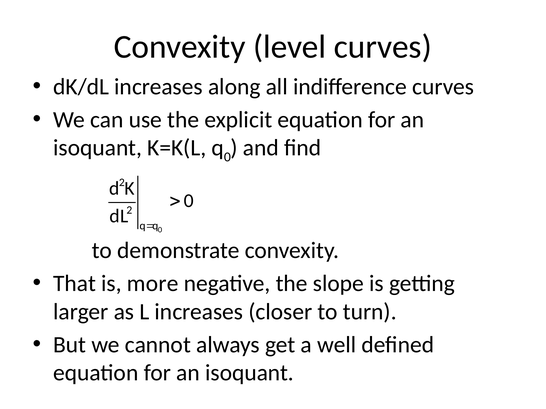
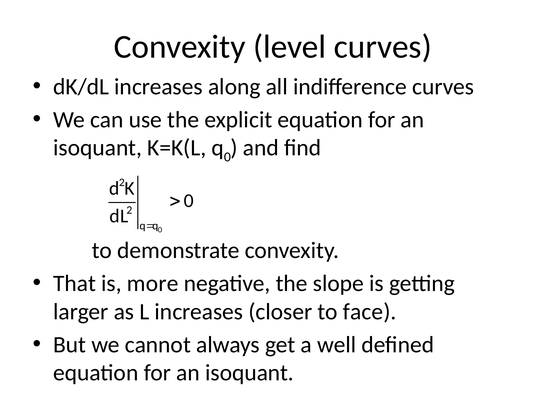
turn: turn -> face
